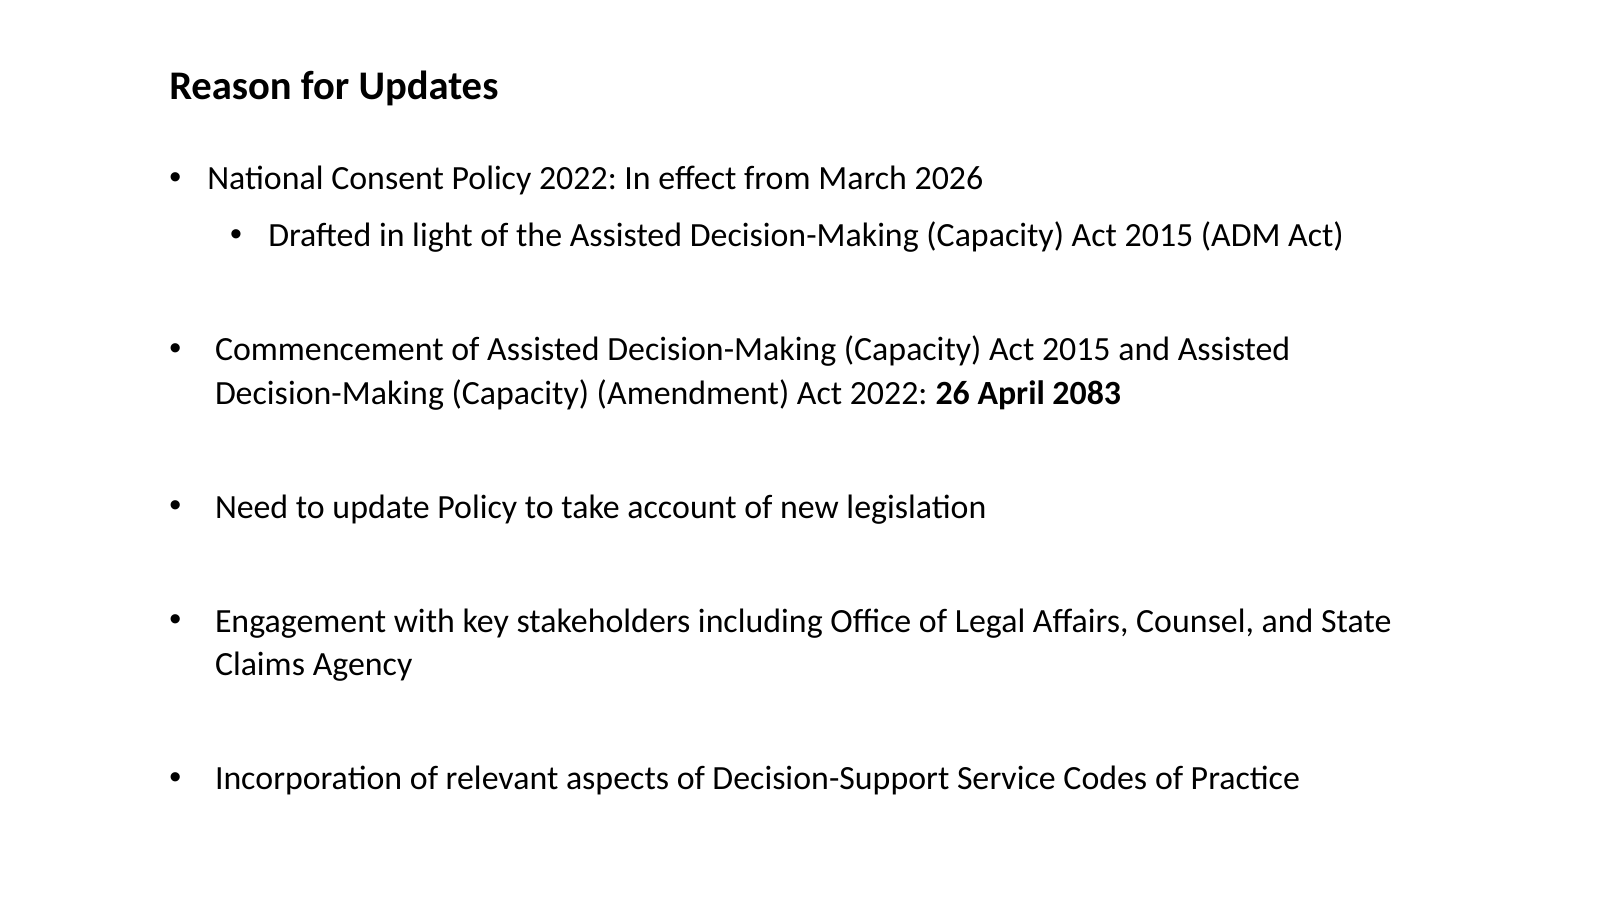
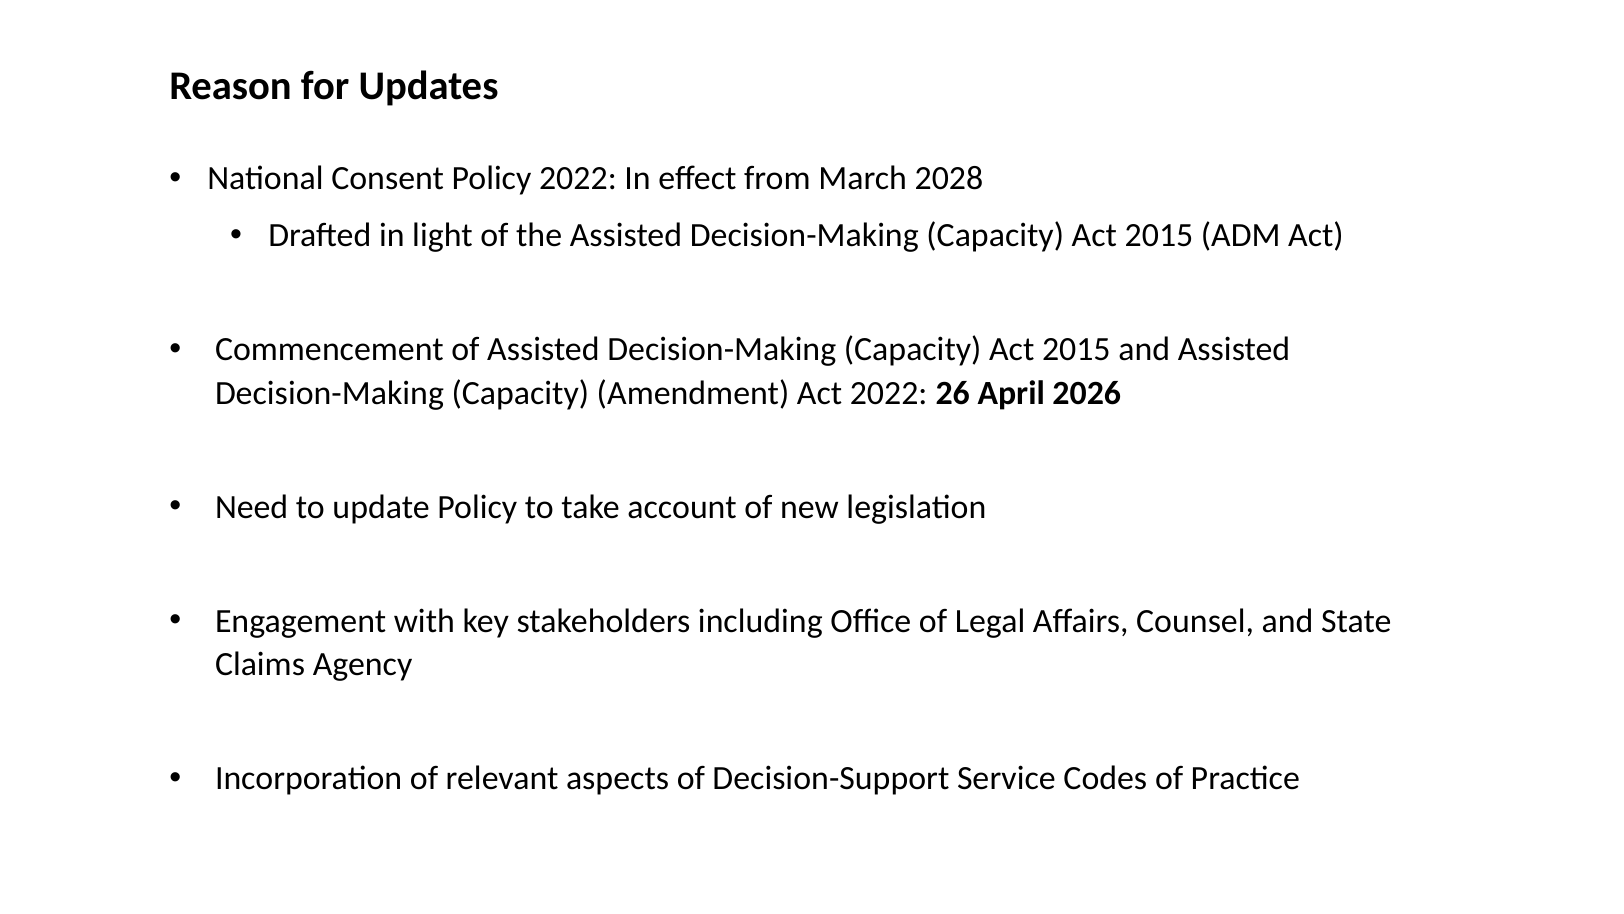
2026: 2026 -> 2028
2083: 2083 -> 2026
